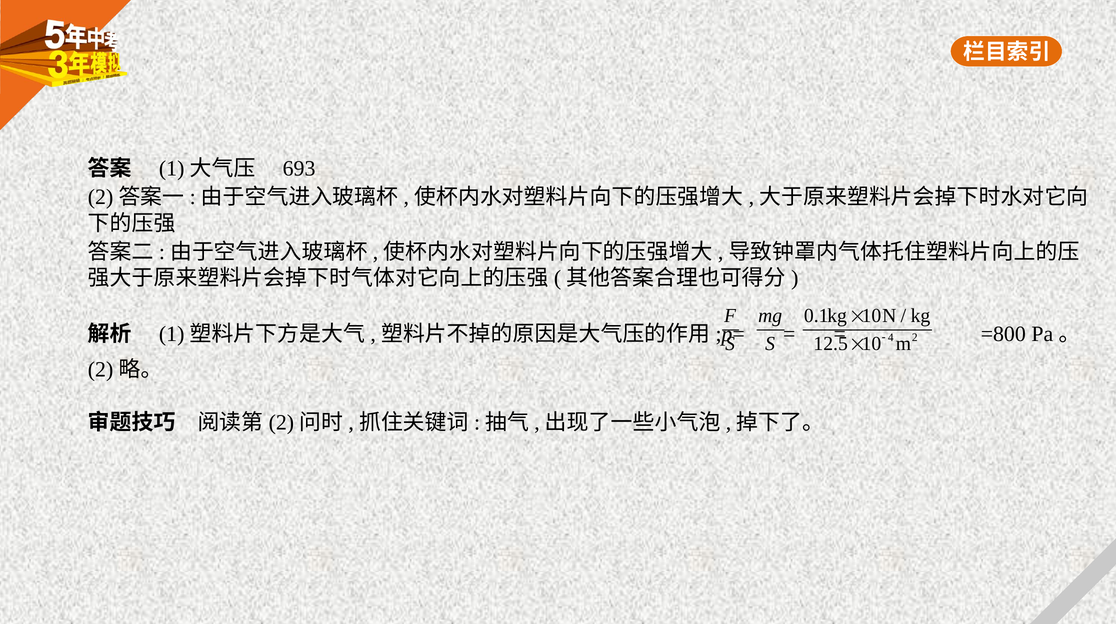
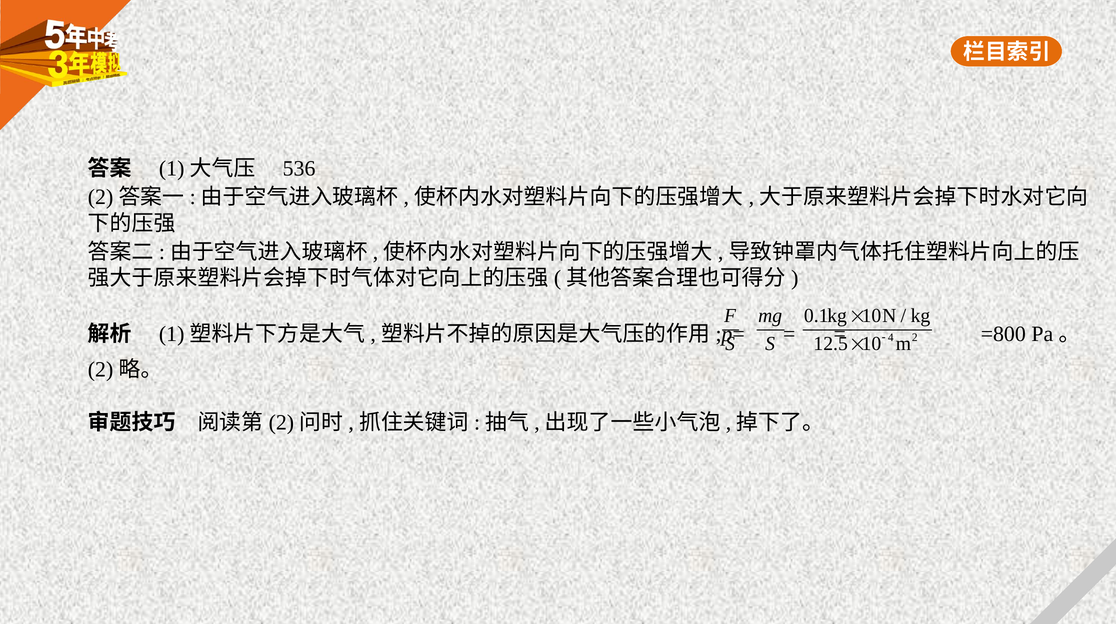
693: 693 -> 536
